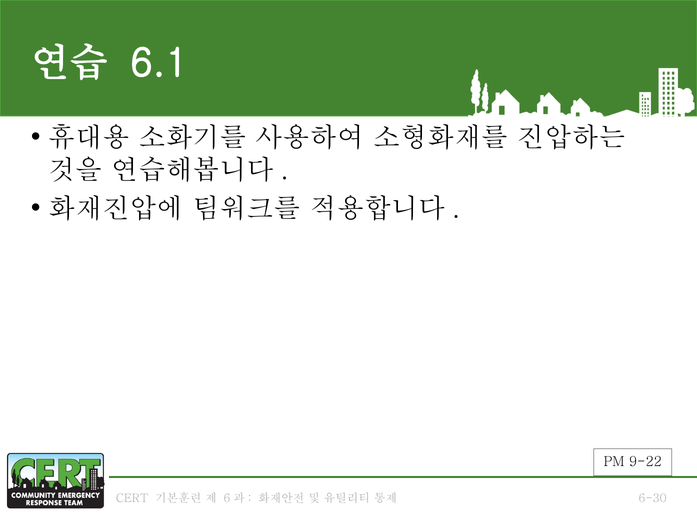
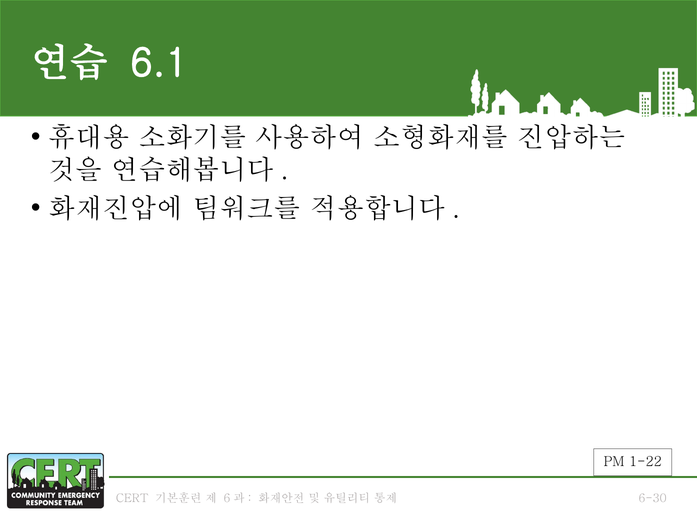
9-22: 9-22 -> 1-22
